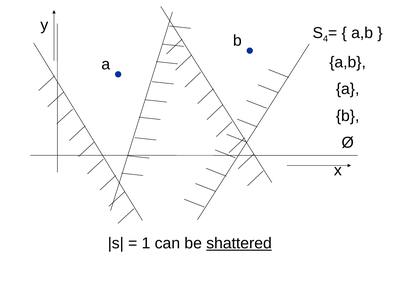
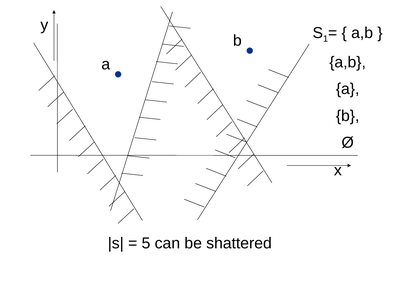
4: 4 -> 1
1: 1 -> 5
shattered underline: present -> none
